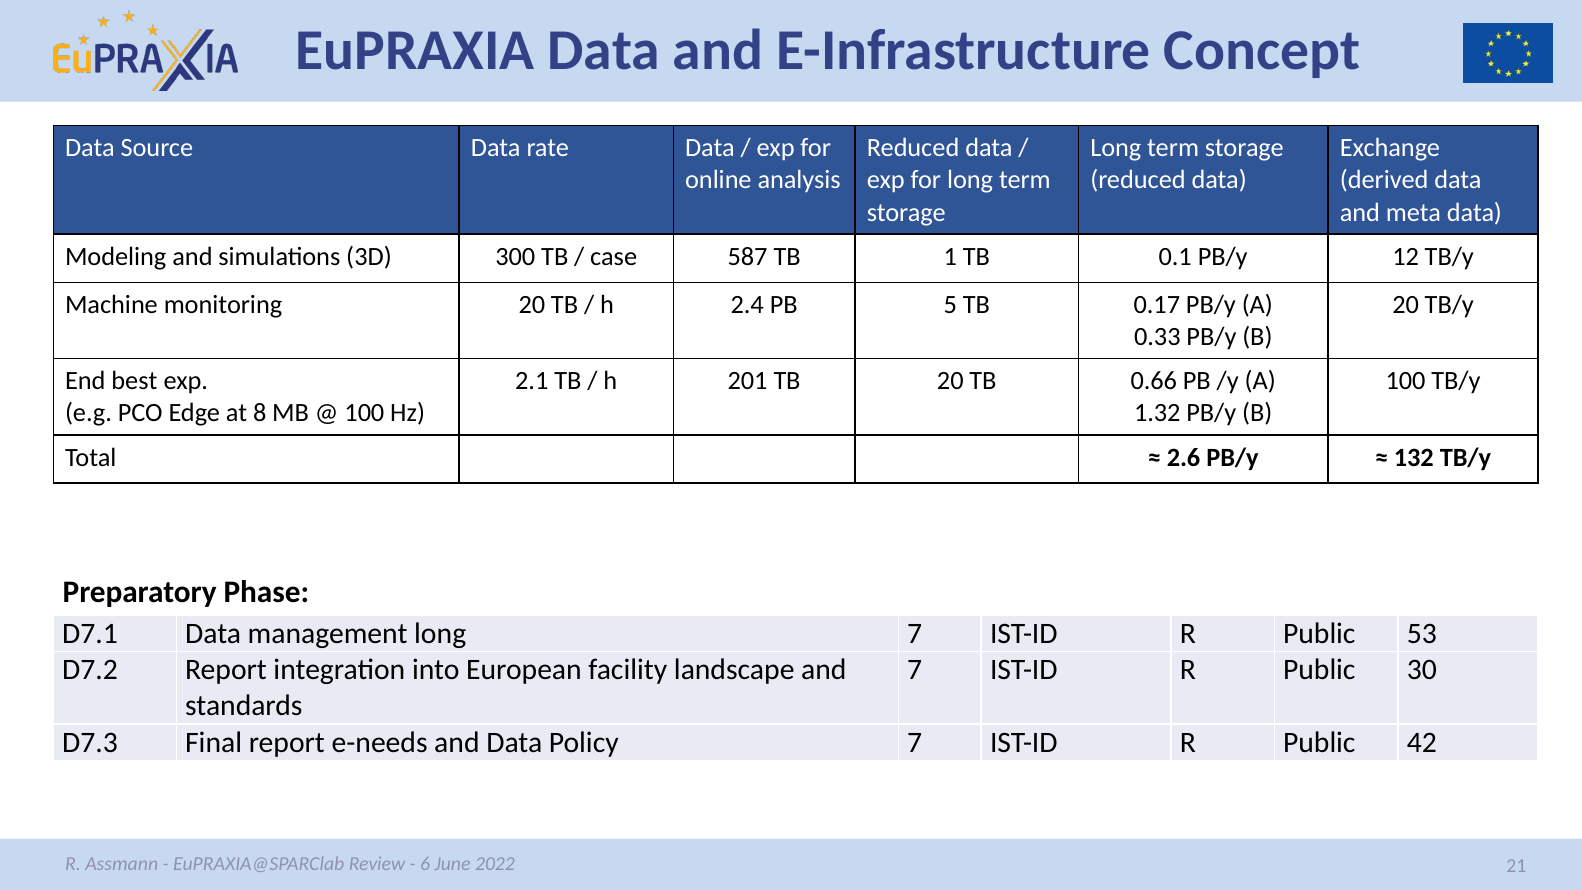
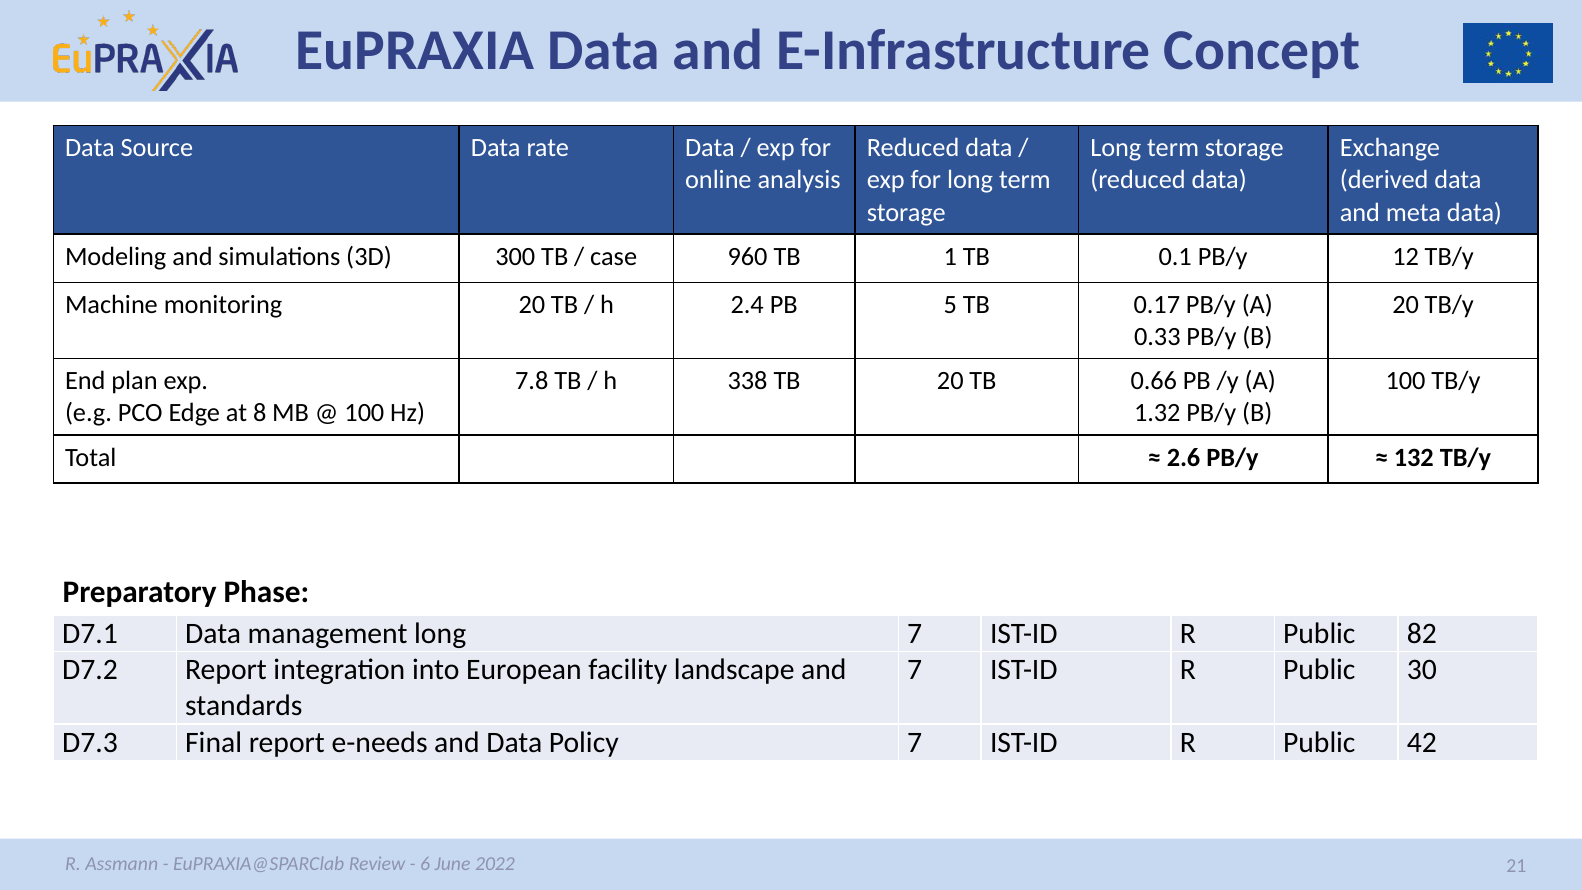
587: 587 -> 960
best: best -> plan
2.1: 2.1 -> 7.8
201: 201 -> 338
53: 53 -> 82
